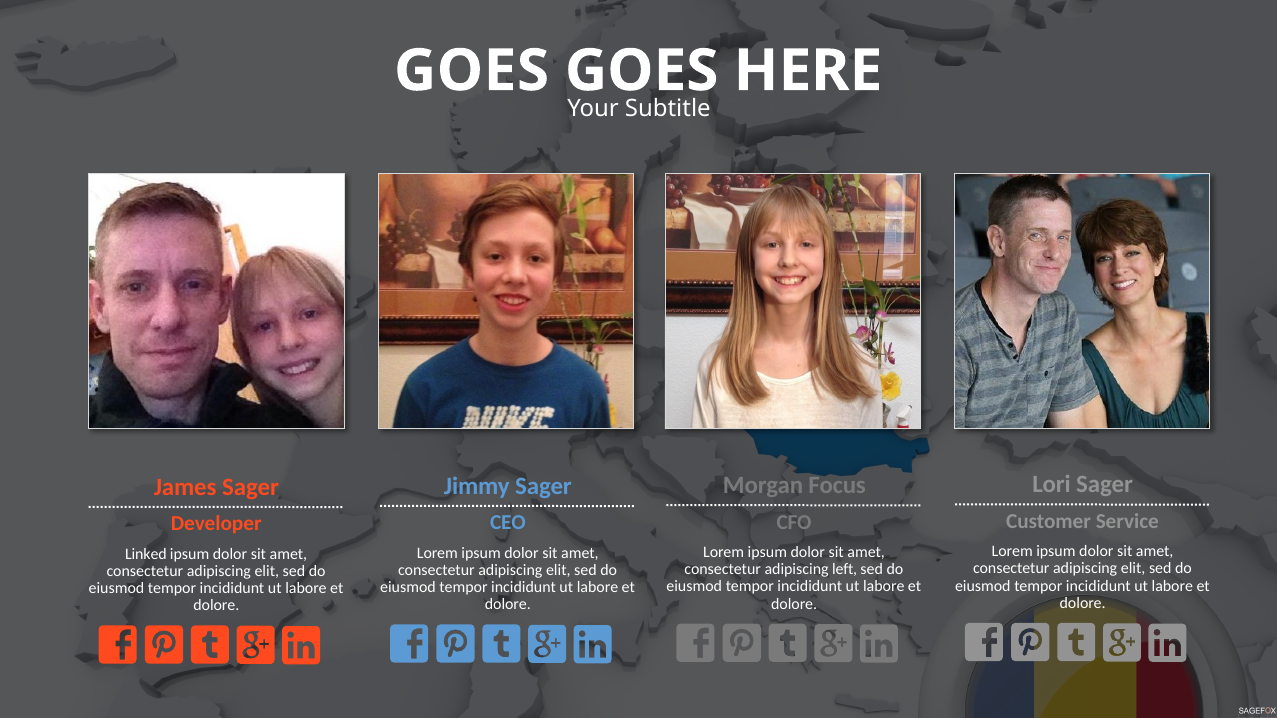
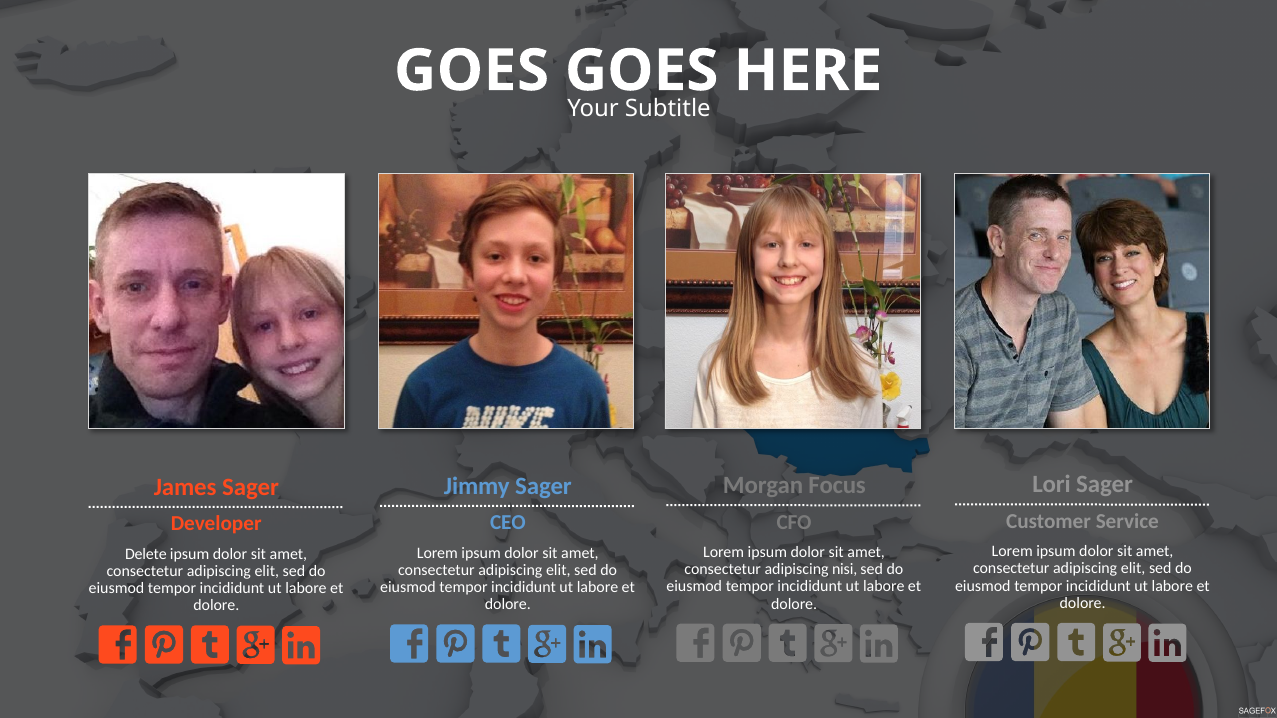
Linked: Linked -> Delete
left: left -> nisi
